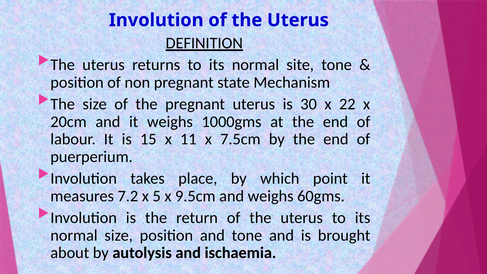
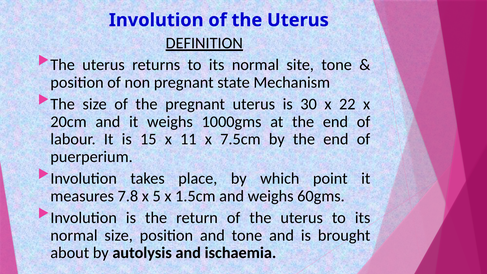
7.2: 7.2 -> 7.8
9.5cm: 9.5cm -> 1.5cm
